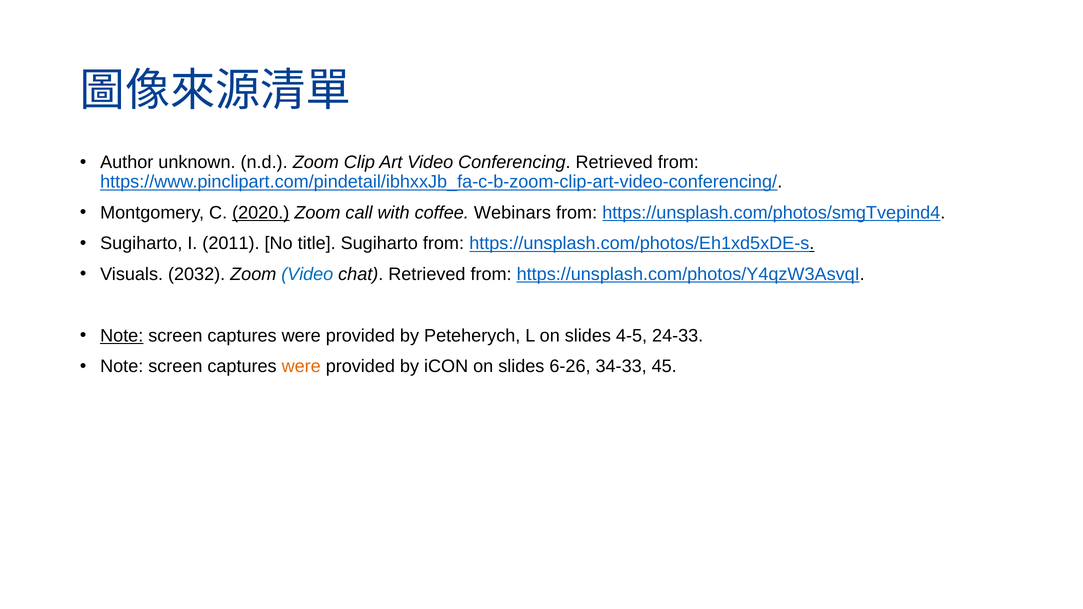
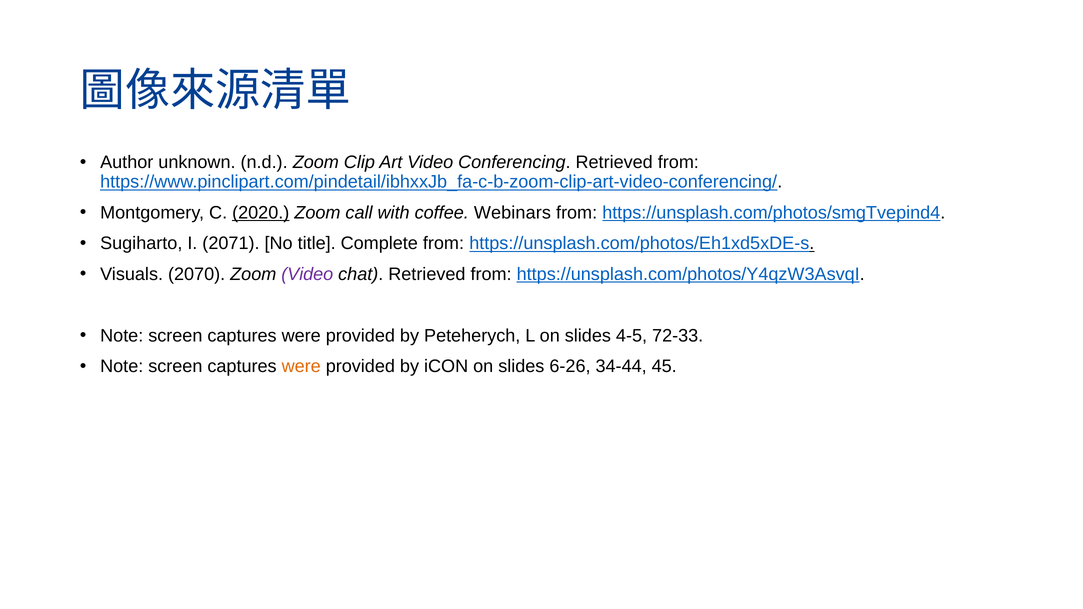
2011: 2011 -> 2071
title Sugiharto: Sugiharto -> Complete
2032: 2032 -> 2070
Video at (307, 274) colour: blue -> purple
Note at (122, 336) underline: present -> none
24-33: 24-33 -> 72-33
34-33: 34-33 -> 34-44
